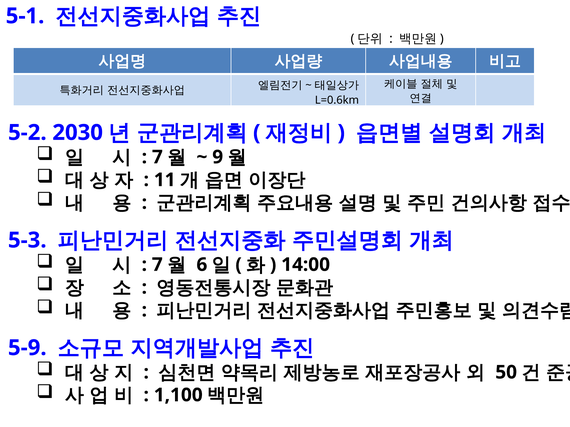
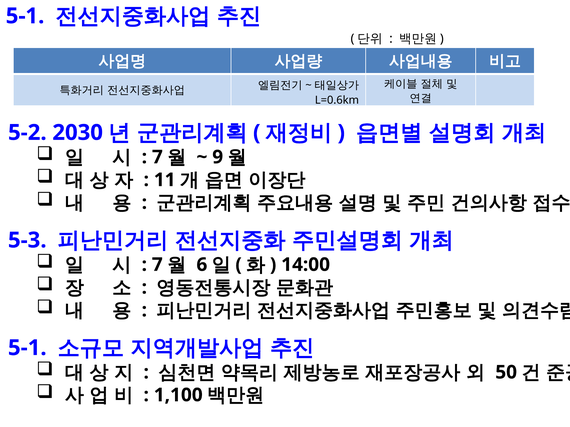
5-9 at (27, 348): 5-9 -> 5-1
